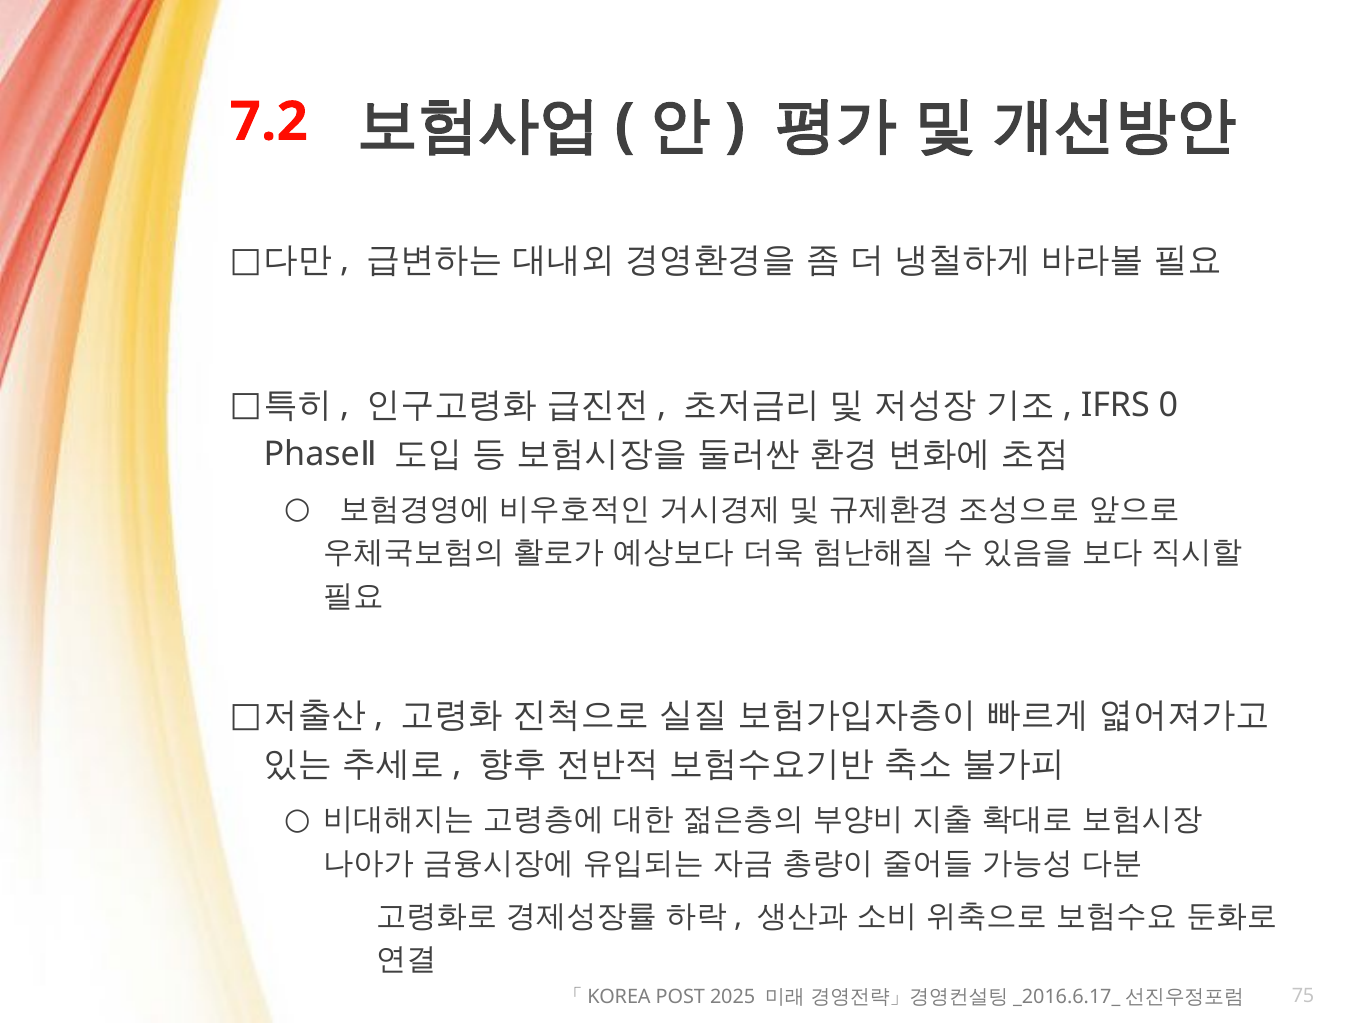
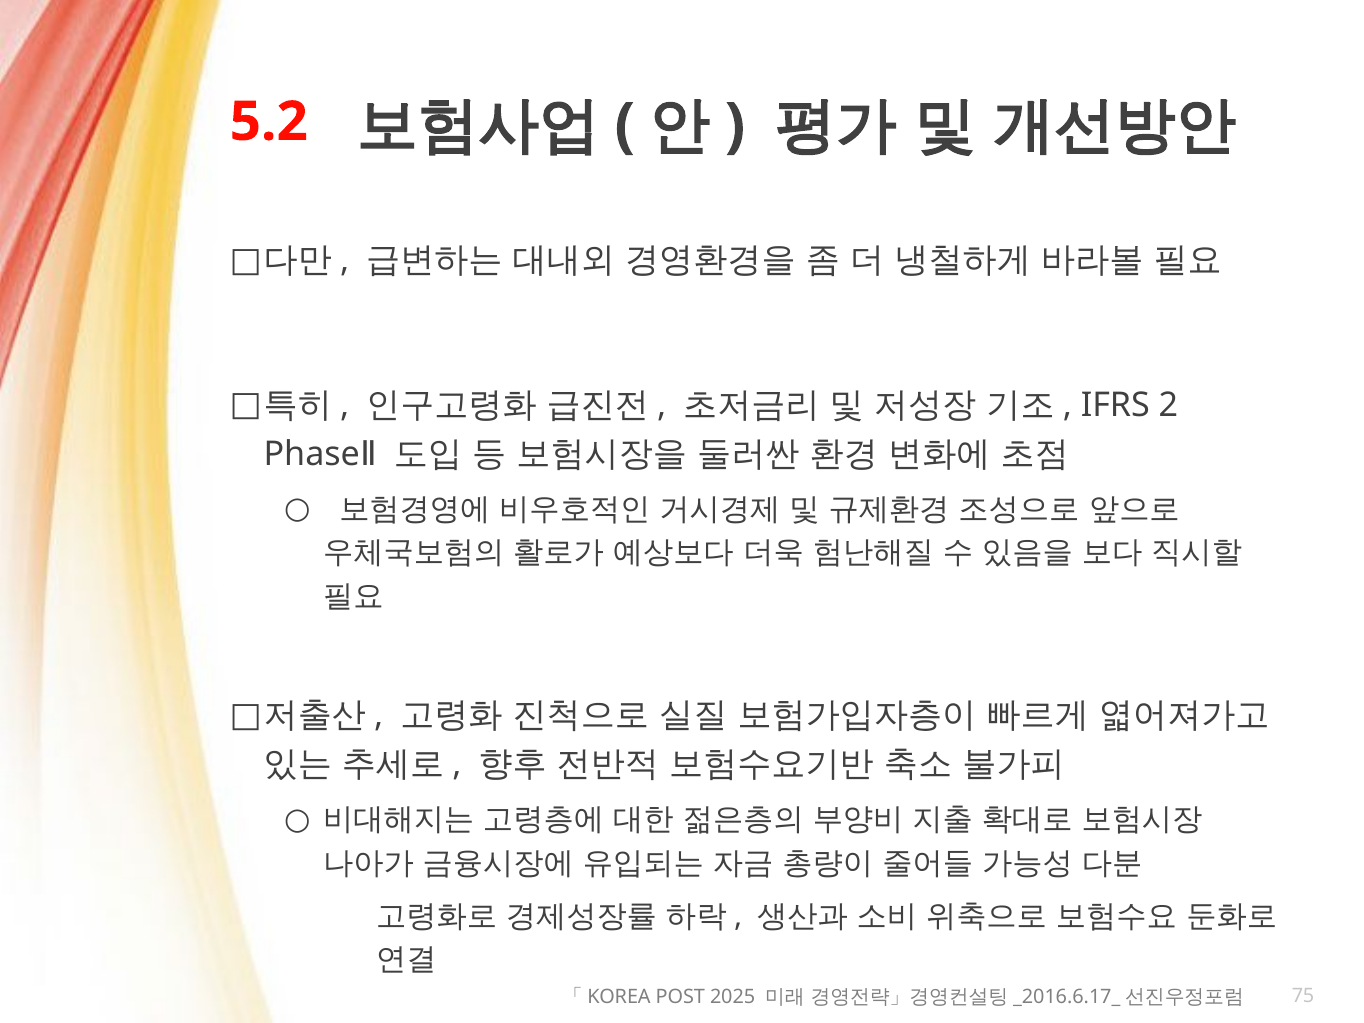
7.2: 7.2 -> 5.2
0: 0 -> 2
